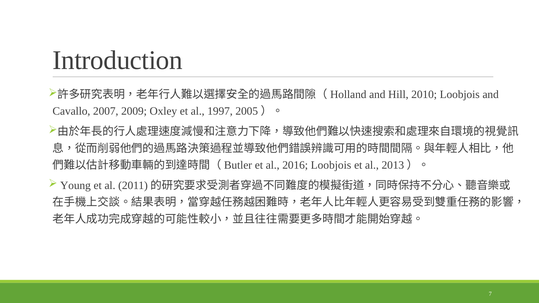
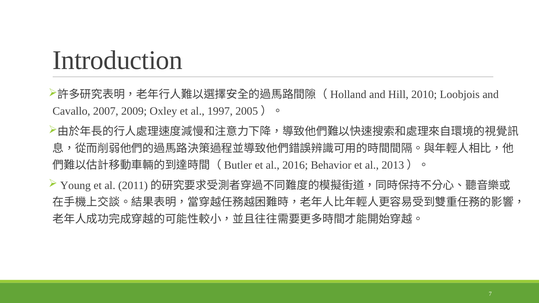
2016 Loobjois: Loobjois -> Behavior
